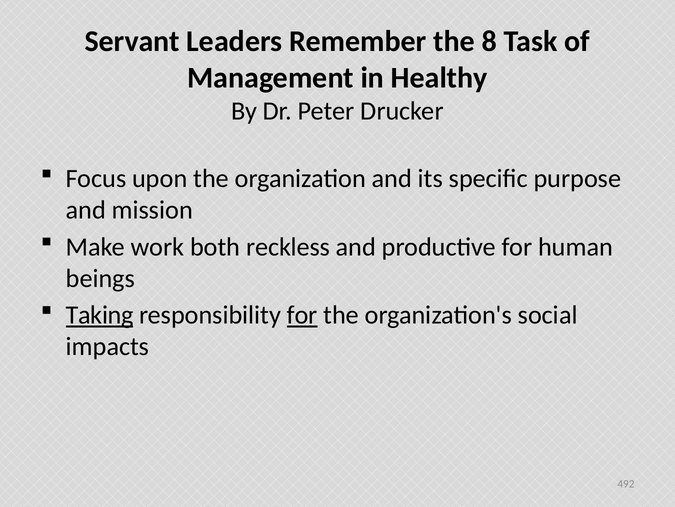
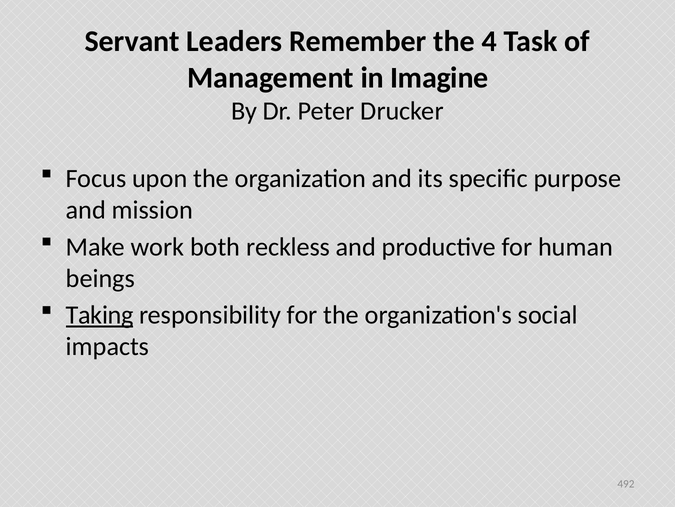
8: 8 -> 4
Healthy: Healthy -> Imagine
for at (302, 315) underline: present -> none
